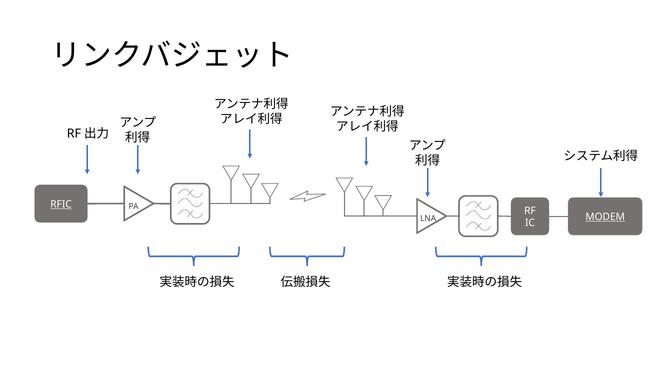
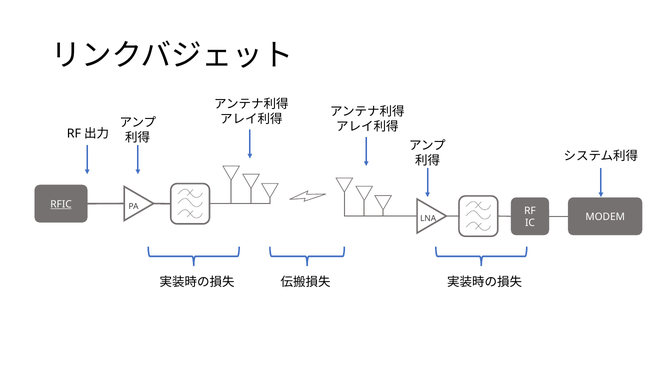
MODEM underline: present -> none
